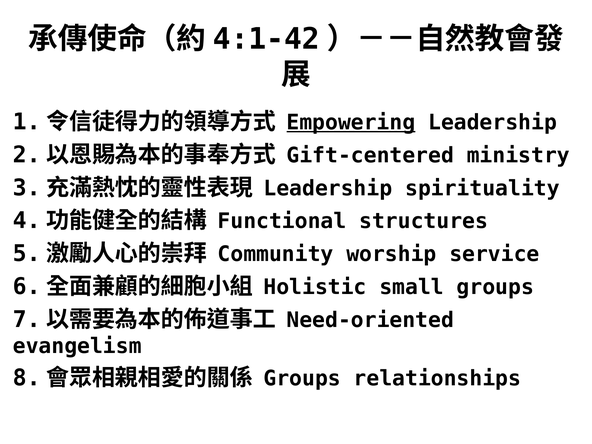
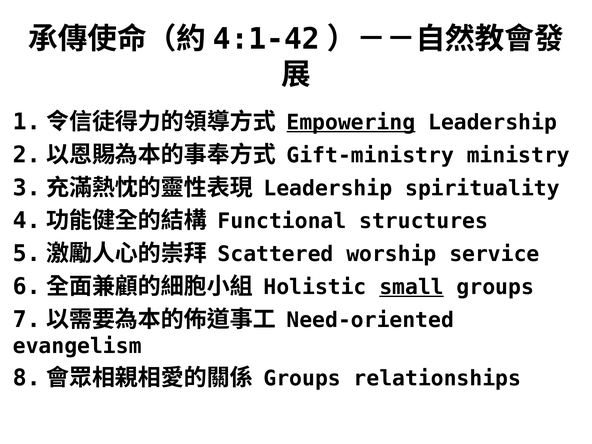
Gift-centered: Gift-centered -> Gift-ministry
Community: Community -> Scattered
small underline: none -> present
